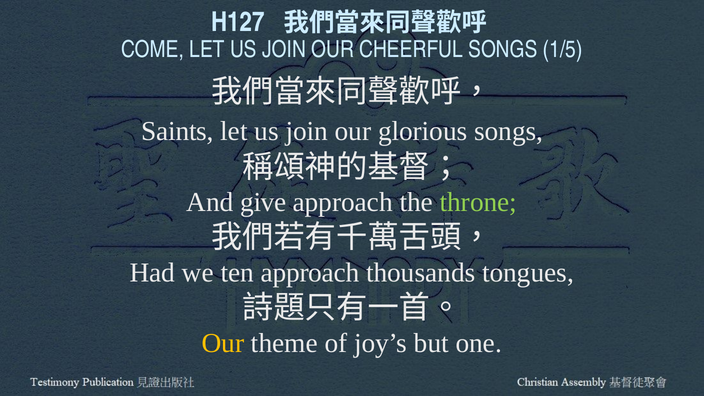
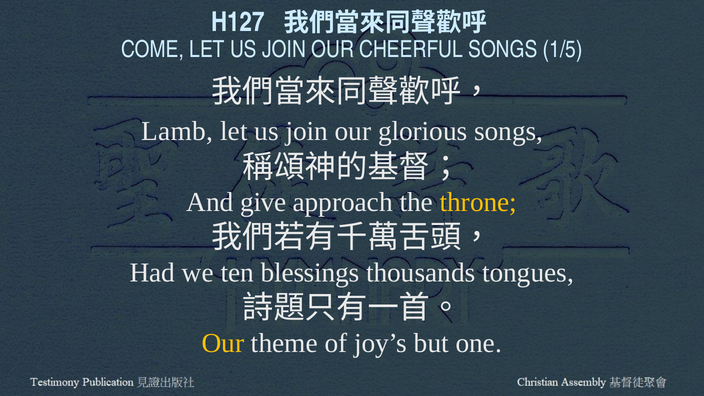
Saints: Saints -> Lamb
throne colour: light green -> yellow
ten approach: approach -> blessings
